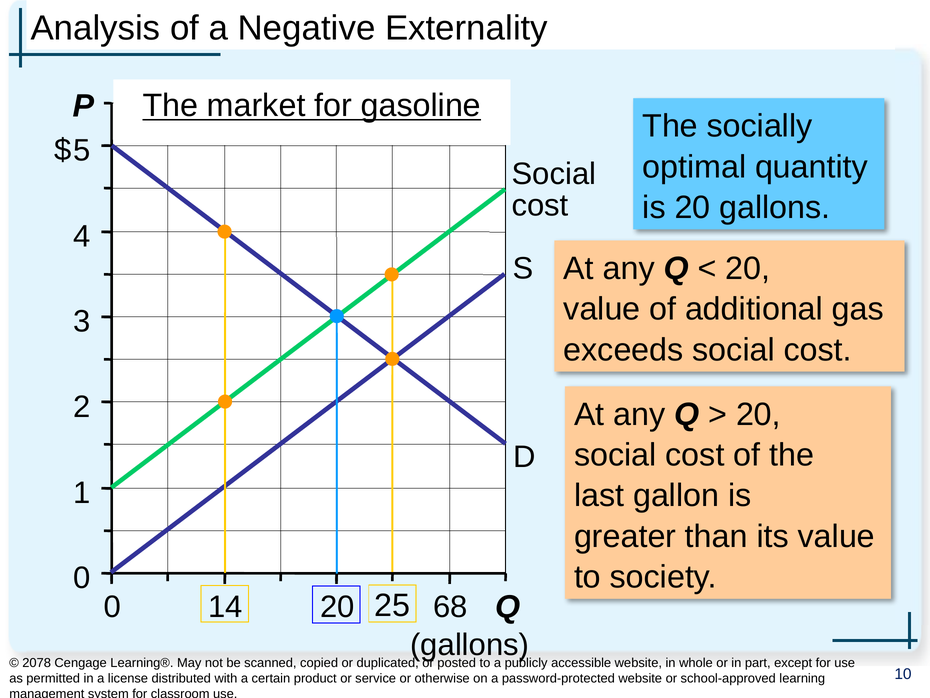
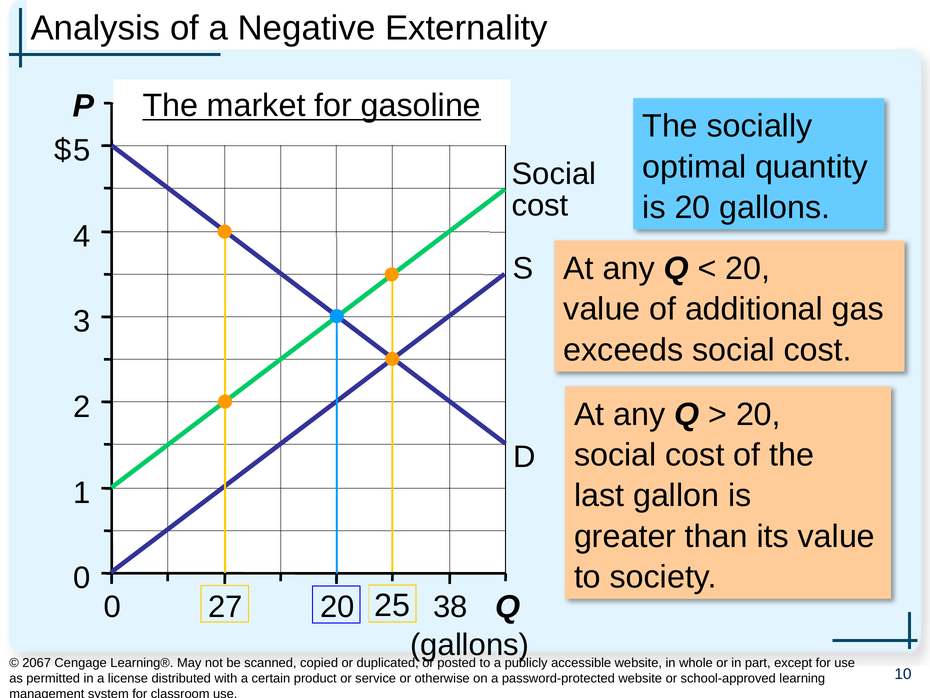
14: 14 -> 27
68: 68 -> 38
2078: 2078 -> 2067
